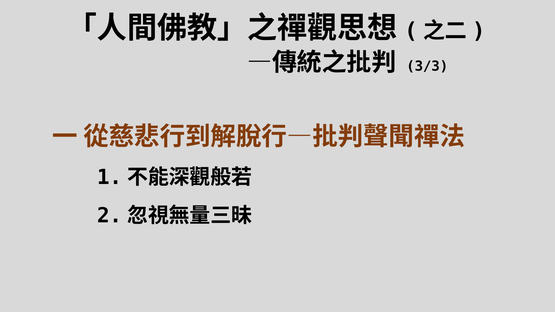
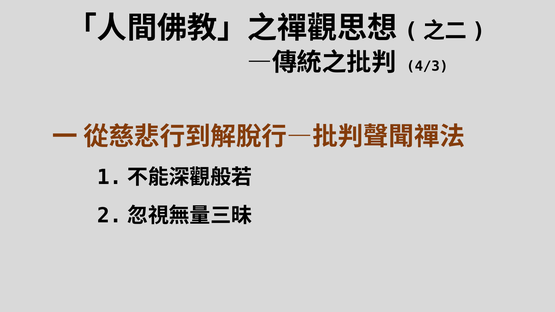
3/3: 3/3 -> 4/3
